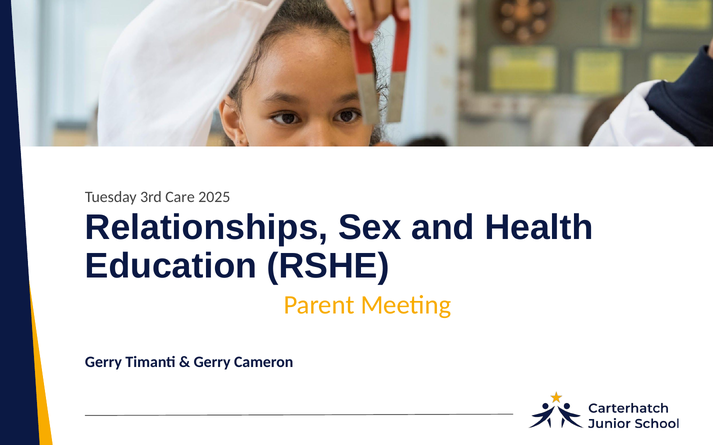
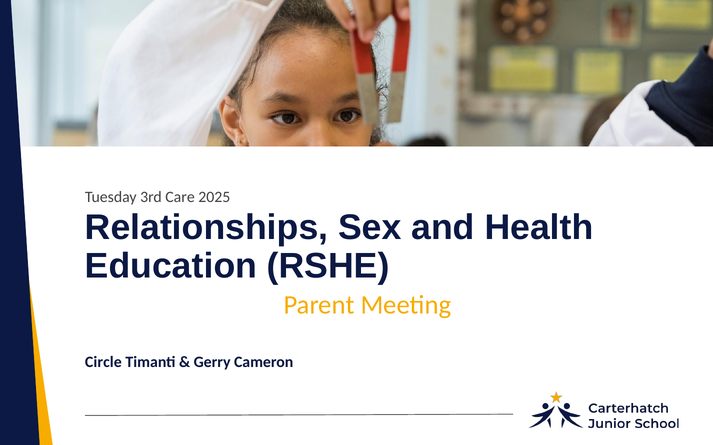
Gerry at (103, 363): Gerry -> Circle
